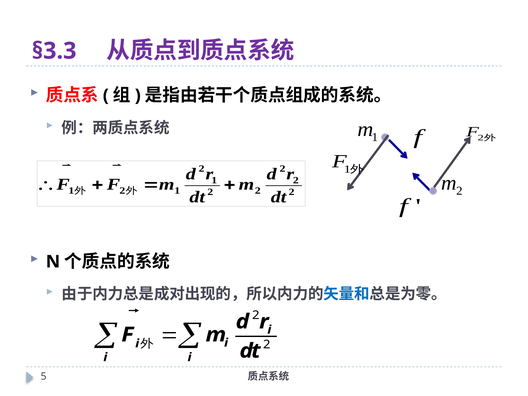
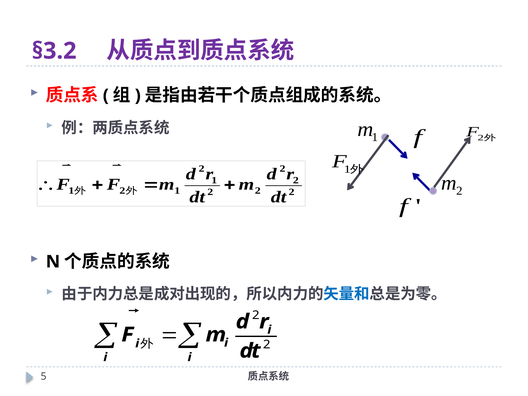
§3.3: §3.3 -> §3.2
